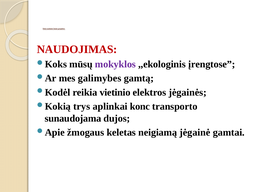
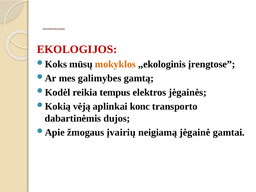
NAUDOJIMAS: NAUDOJIMAS -> EKOLOGIJOS
mokyklos colour: purple -> orange
vietinio: vietinio -> tempus
trys: trys -> vėją
sunaudojama: sunaudojama -> dabartinėmis
keletas: keletas -> įvairių
